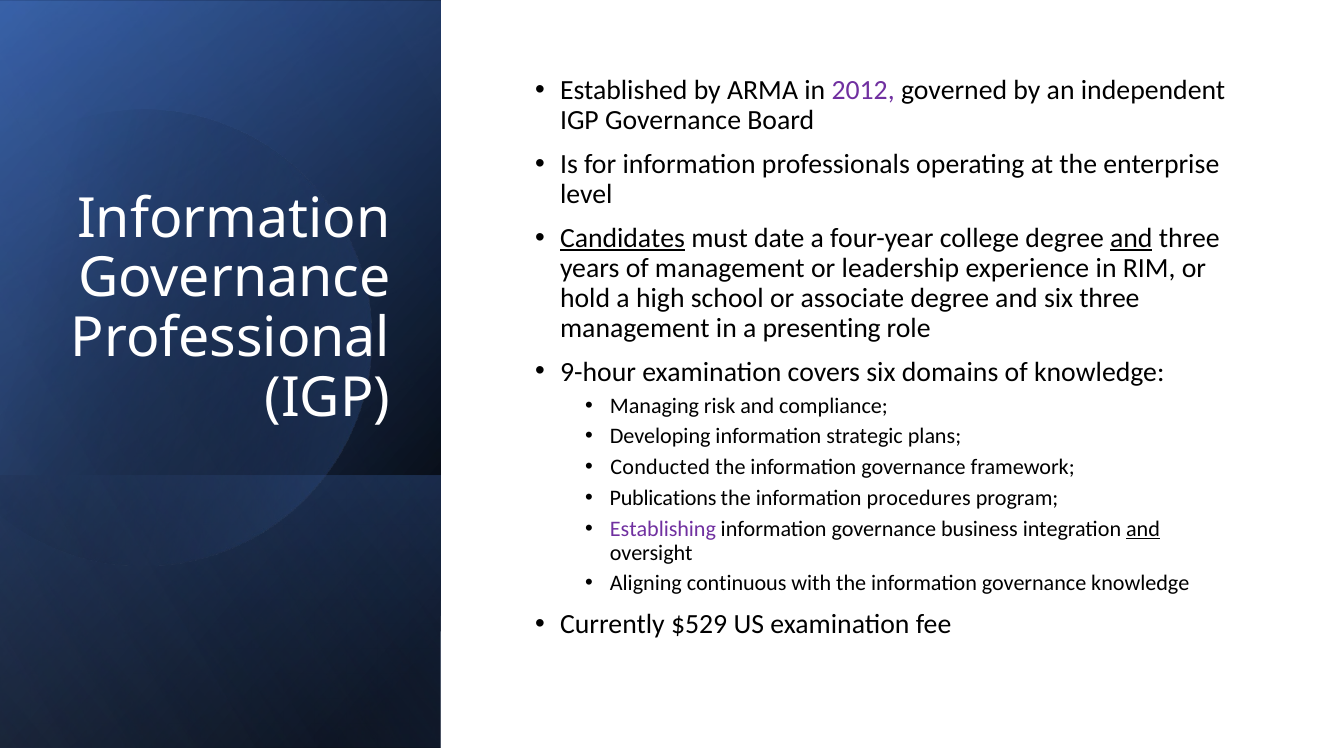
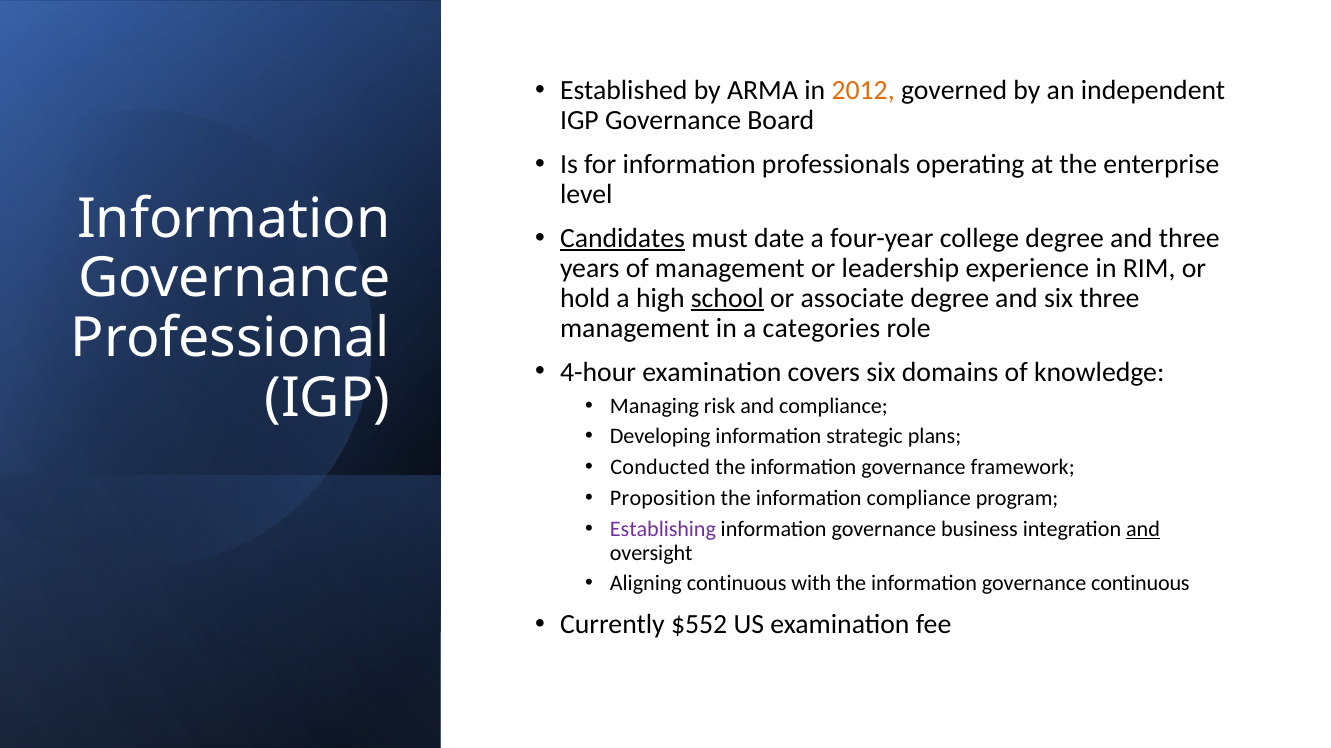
2012 colour: purple -> orange
and at (1131, 238) underline: present -> none
school underline: none -> present
presenting: presenting -> categories
9-hour: 9-hour -> 4-hour
Publications: Publications -> Proposition
information procedures: procedures -> compliance
governance knowledge: knowledge -> continuous
$529: $529 -> $552
